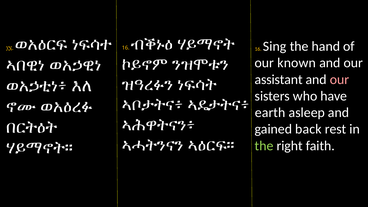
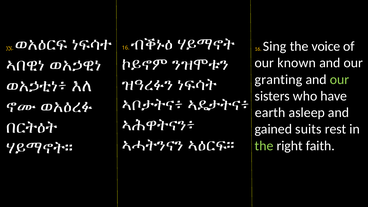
hand: hand -> voice
assistant: assistant -> granting
our at (339, 79) colour: pink -> light green
back: back -> suits
